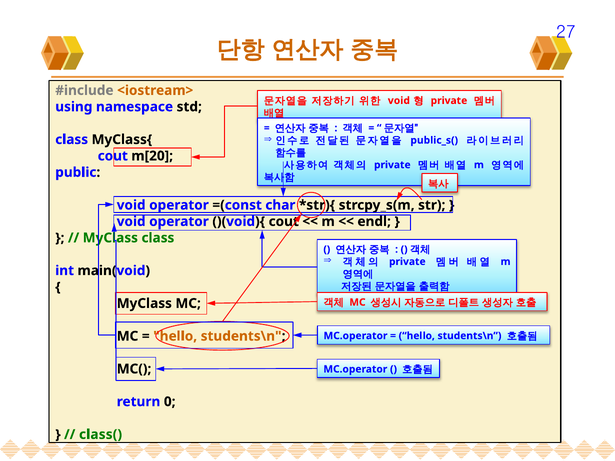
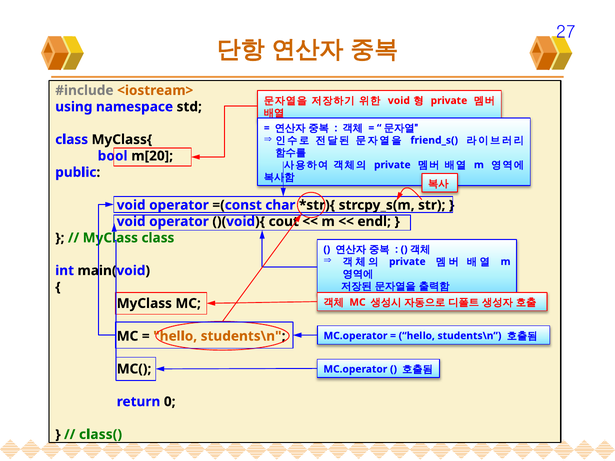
public_s(: public_s( -> friend_s(
cout at (113, 156): cout -> bool
